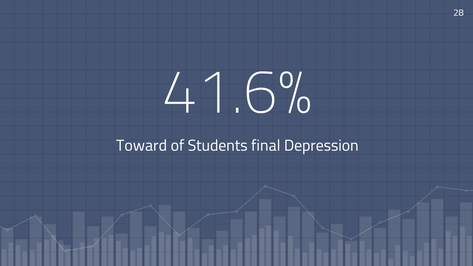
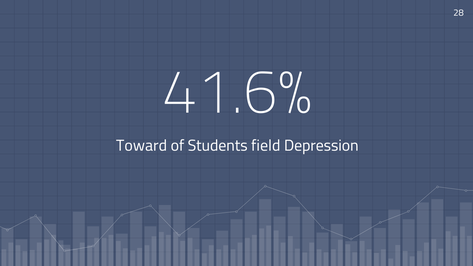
final: final -> field
